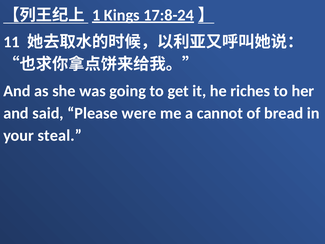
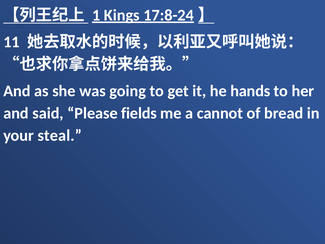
riches: riches -> hands
were: were -> fields
